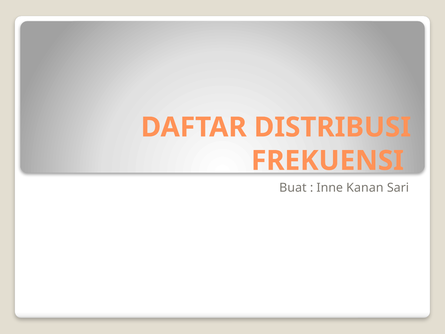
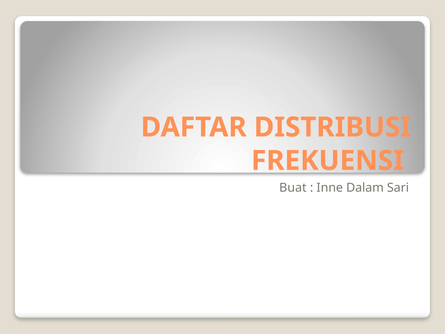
Kanan: Kanan -> Dalam
